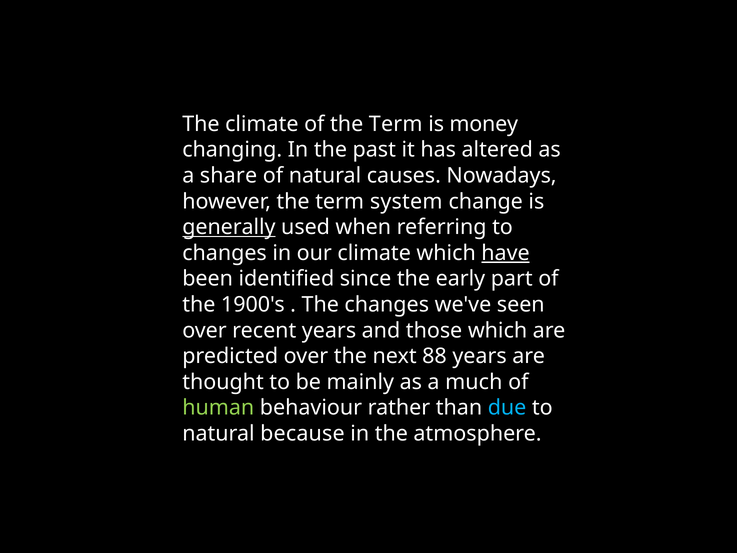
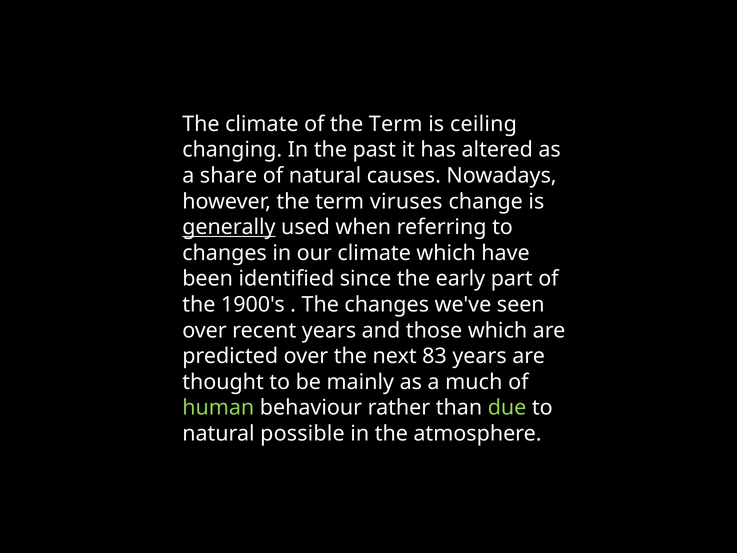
money: money -> ceiling
system: system -> viruses
have underline: present -> none
88: 88 -> 83
due colour: light blue -> light green
because: because -> possible
